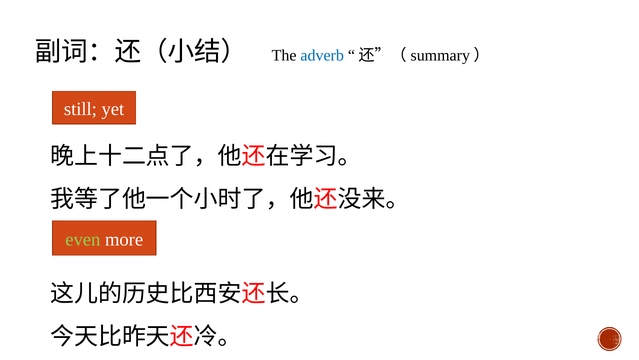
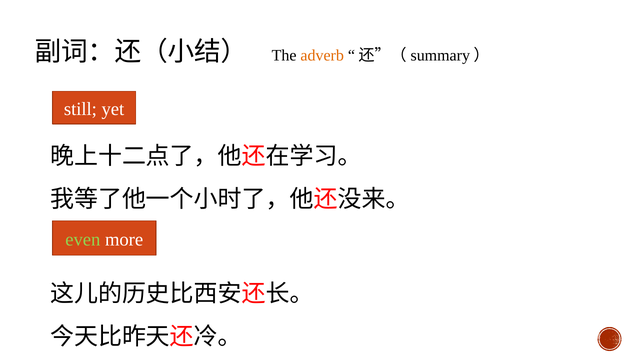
adverb colour: blue -> orange
